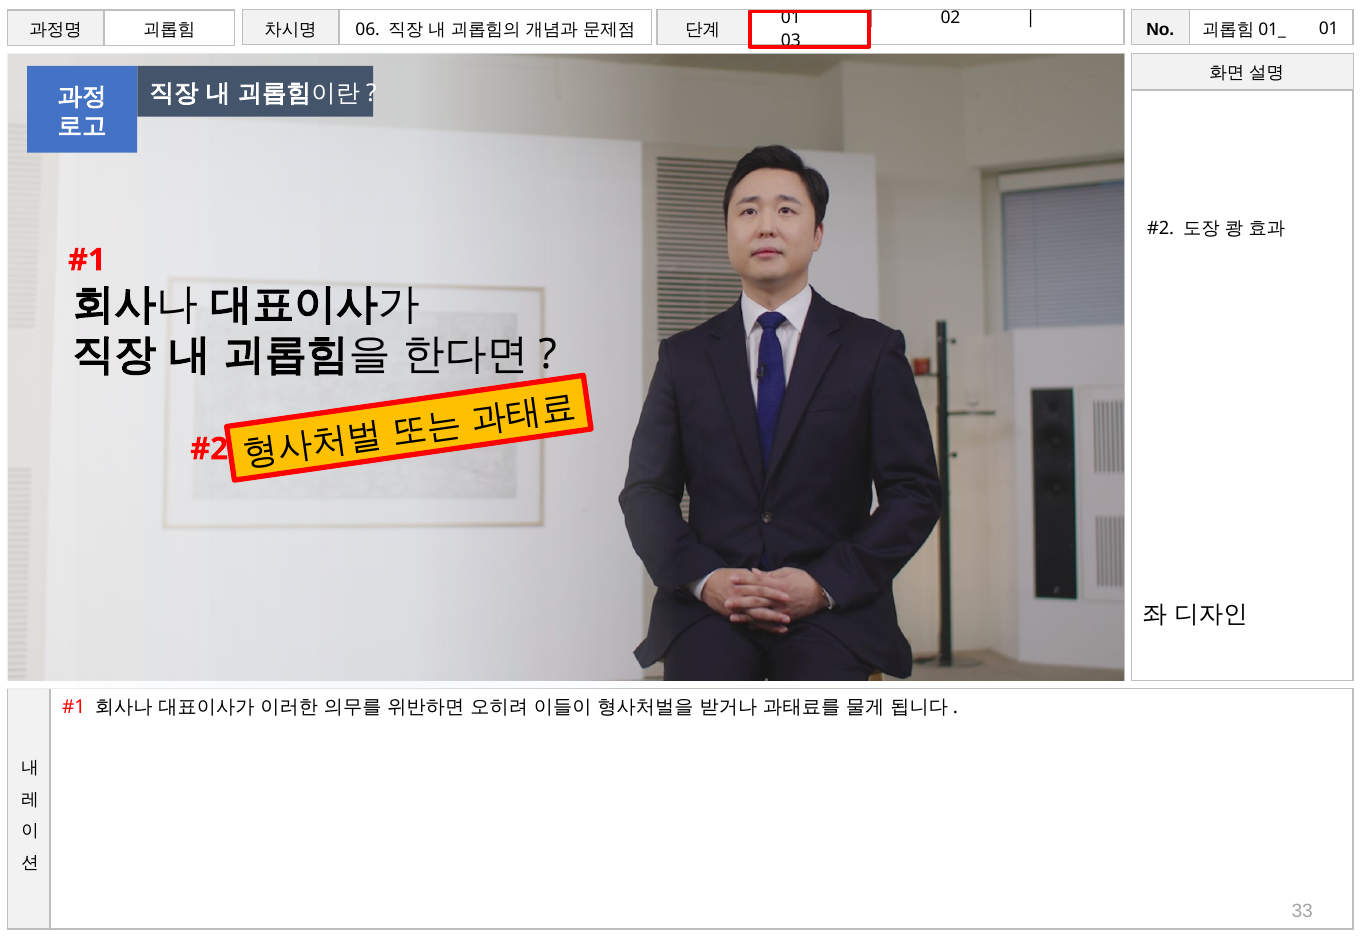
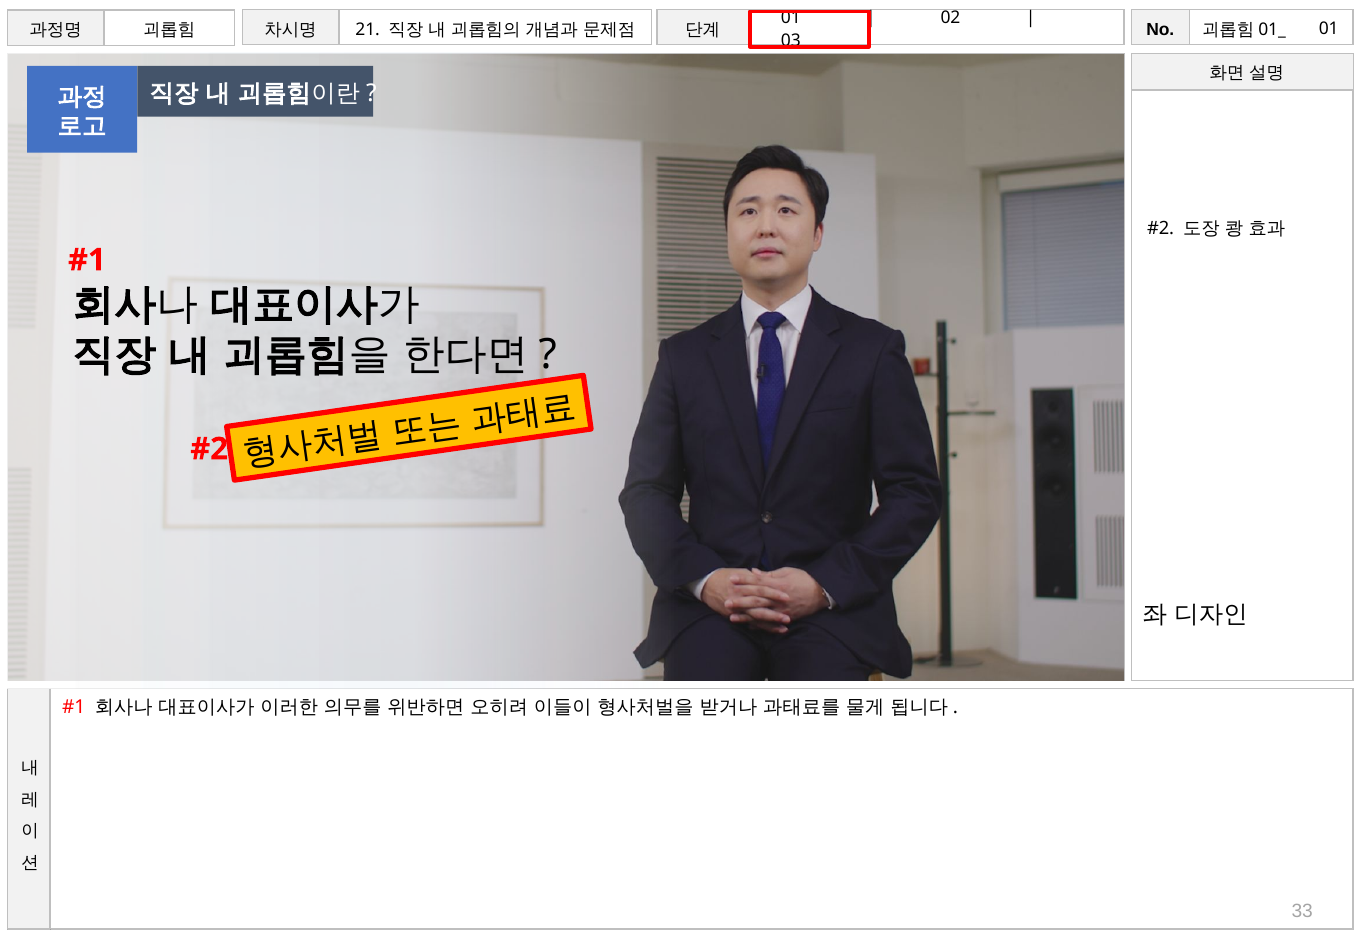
06: 06 -> 21
